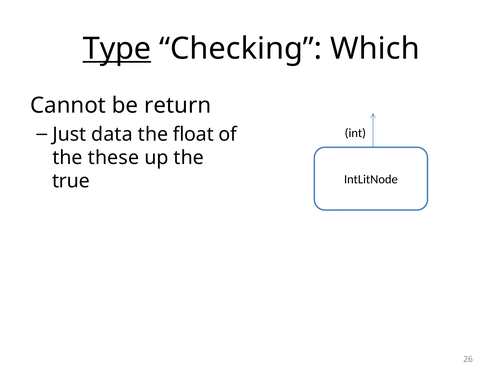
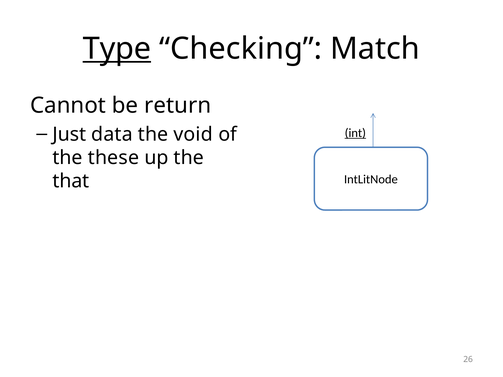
Which: Which -> Match
float: float -> void
int underline: none -> present
true: true -> that
